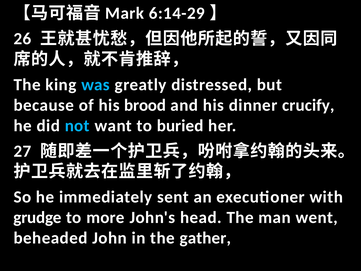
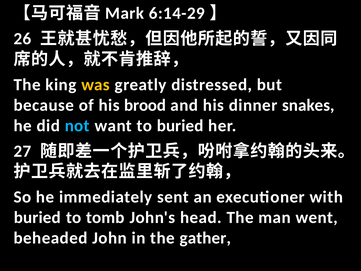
was colour: light blue -> yellow
crucify: crucify -> snakes
grudge at (37, 217): grudge -> buried
more: more -> tomb
